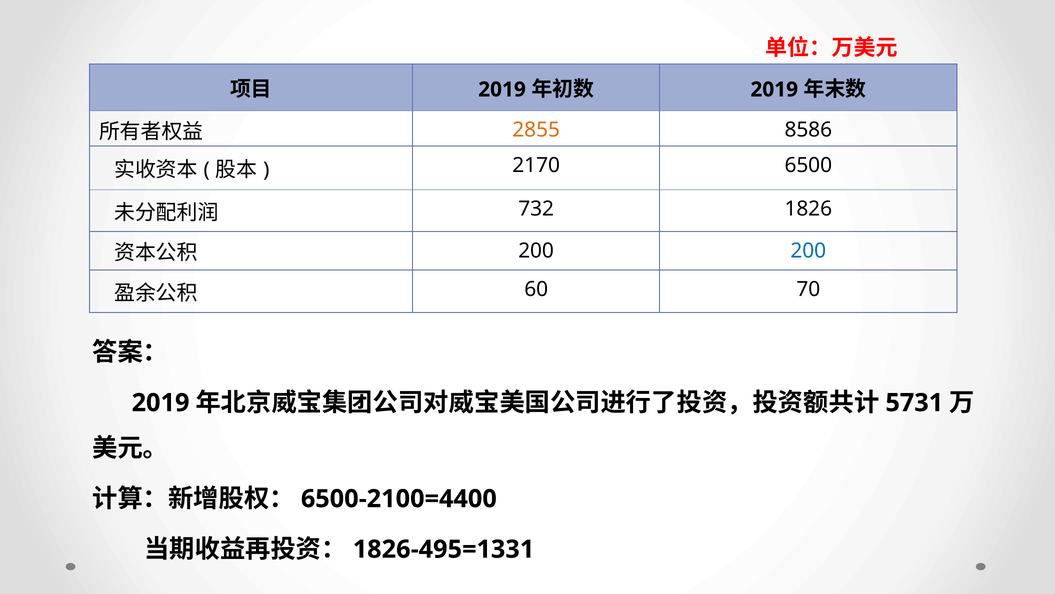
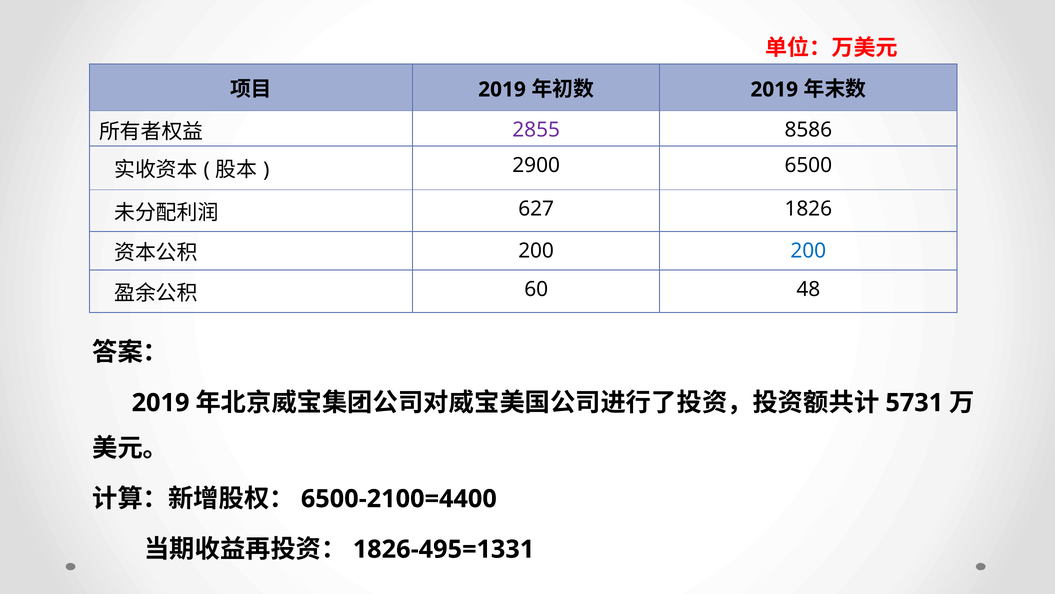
2855 colour: orange -> purple
2170: 2170 -> 2900
732: 732 -> 627
70: 70 -> 48
